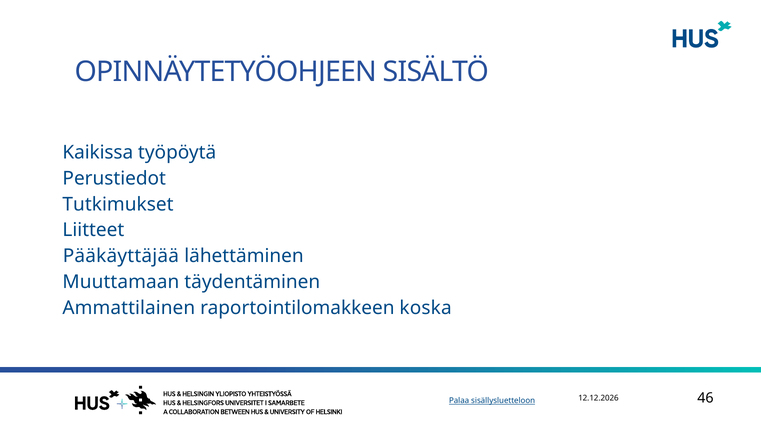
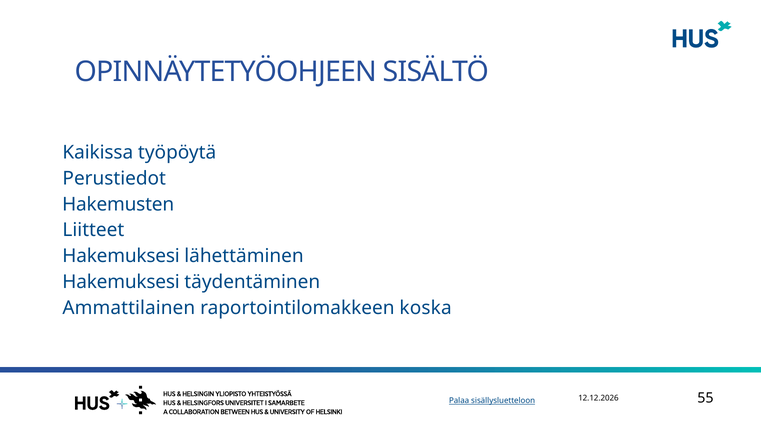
Tutkimukset: Tutkimukset -> Hakemusten
Pääkäyttäjää at (121, 256): Pääkäyttäjää -> Hakemuksesi
Muuttamaan at (121, 282): Muuttamaan -> Hakemuksesi
46: 46 -> 55
